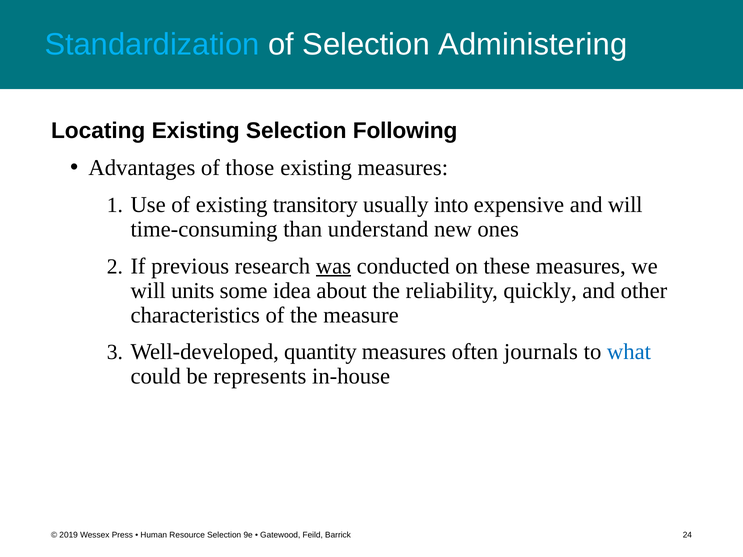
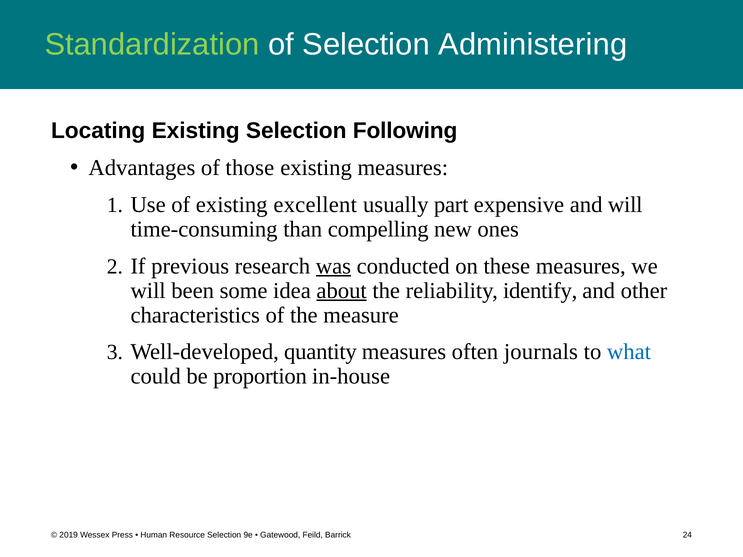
Standardization colour: light blue -> light green
transitory: transitory -> excellent
into: into -> part
understand: understand -> compelling
units: units -> been
about underline: none -> present
quickly: quickly -> identify
represents: represents -> proportion
